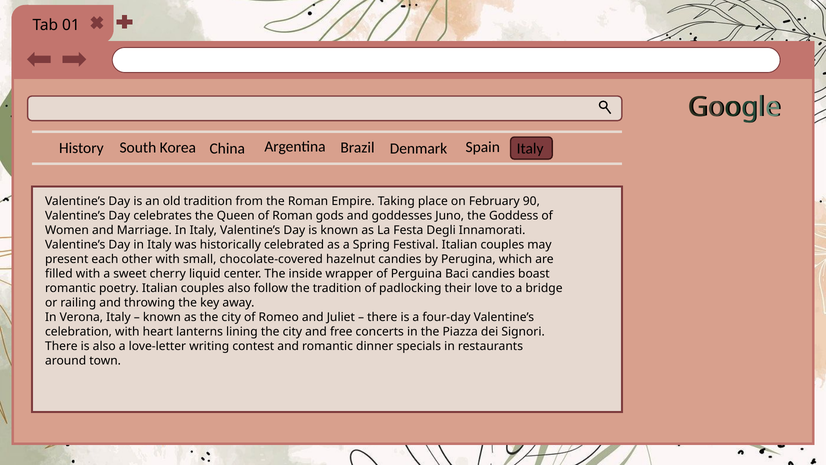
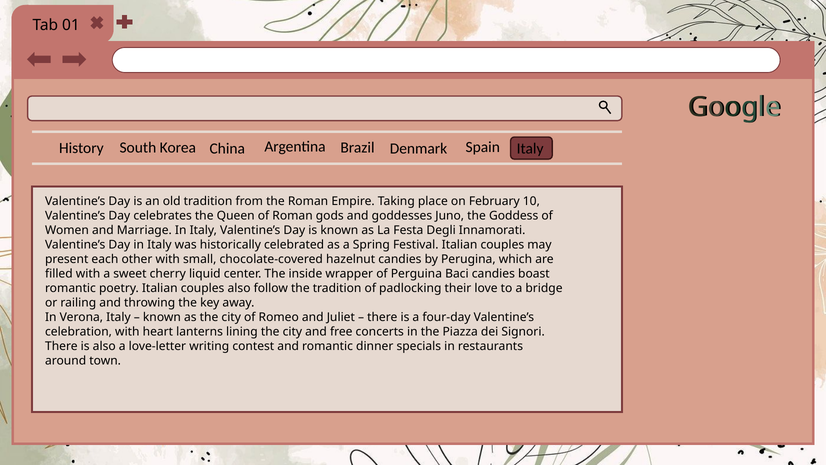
90: 90 -> 10
